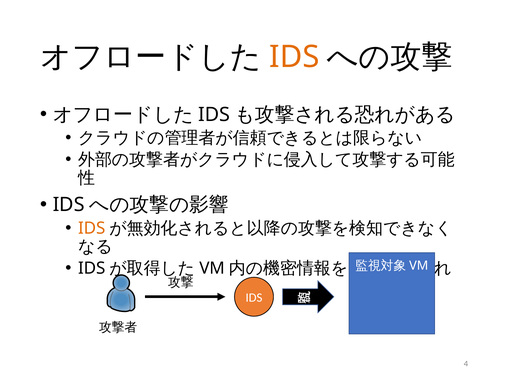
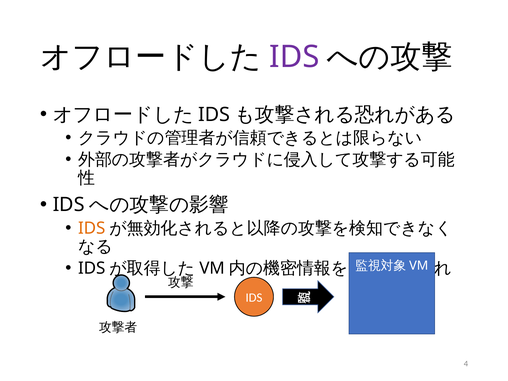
IDS at (294, 57) colour: orange -> purple
